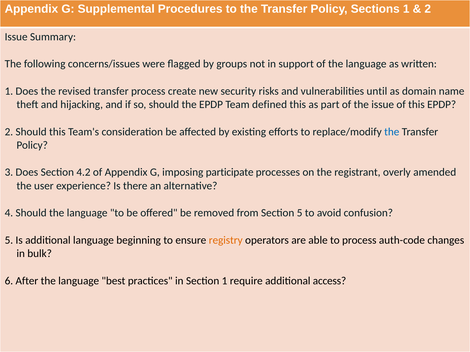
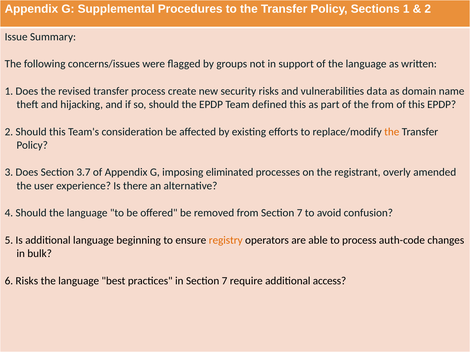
until: until -> data
the issue: issue -> from
the at (392, 132) colour: blue -> orange
4.2: 4.2 -> 3.7
participate: participate -> eliminated
from Section 5: 5 -> 7
6 After: After -> Risks
in Section 1: 1 -> 7
